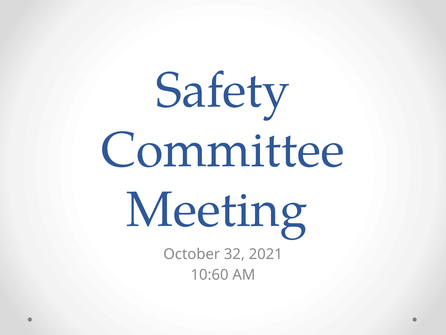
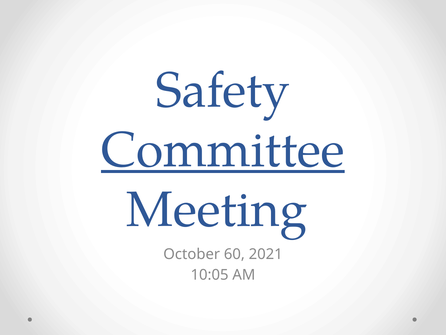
Committee underline: none -> present
32: 32 -> 60
10:60: 10:60 -> 10:05
